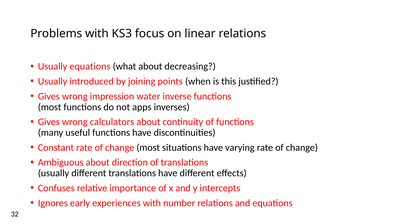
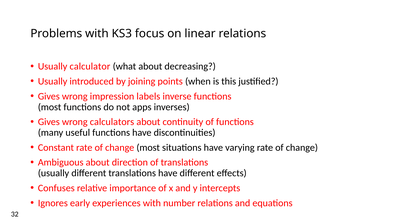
Usually equations: equations -> calculator
water: water -> labels
